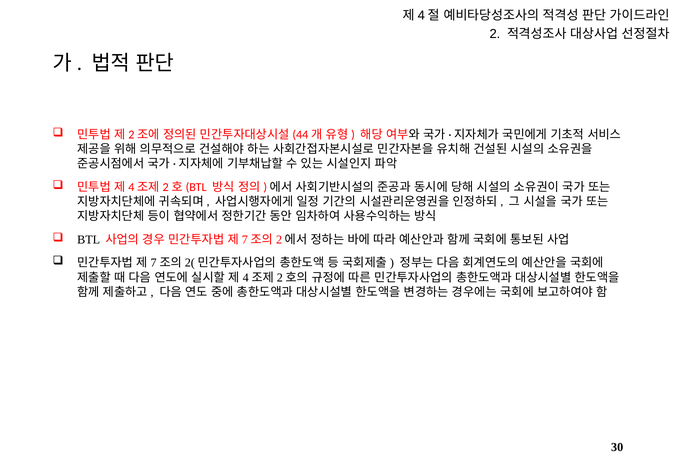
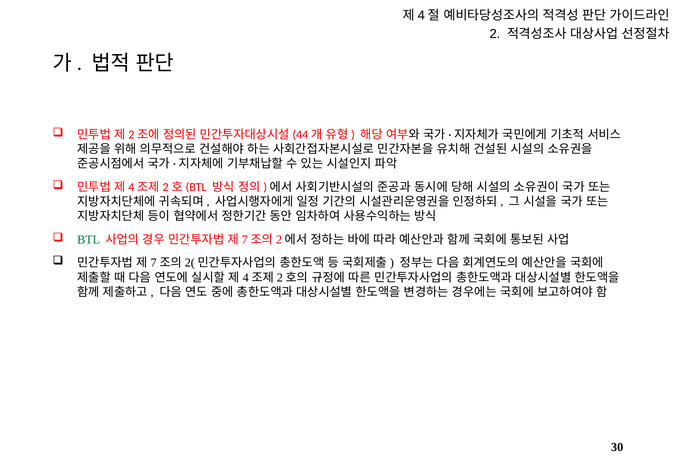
BTL colour: black -> green
